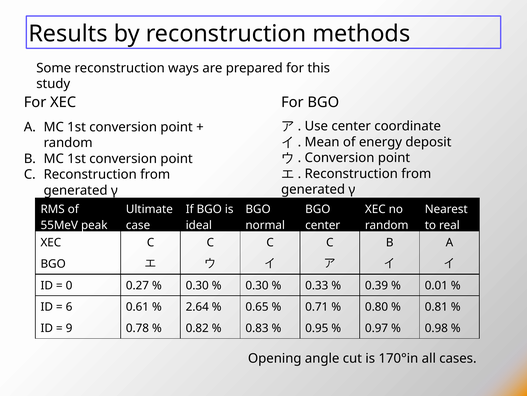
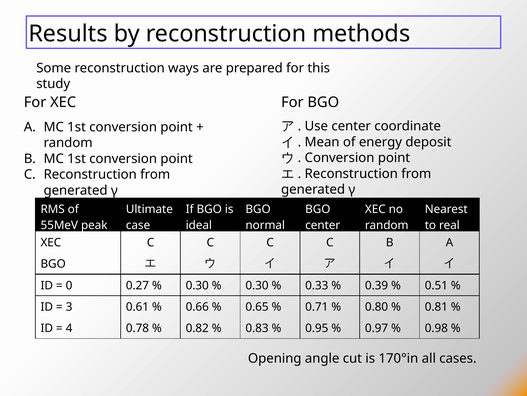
0.01: 0.01 -> 0.51
6: 6 -> 3
2.64: 2.64 -> 0.66
9: 9 -> 4
